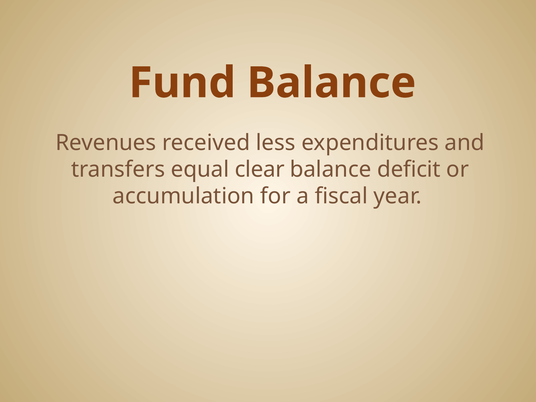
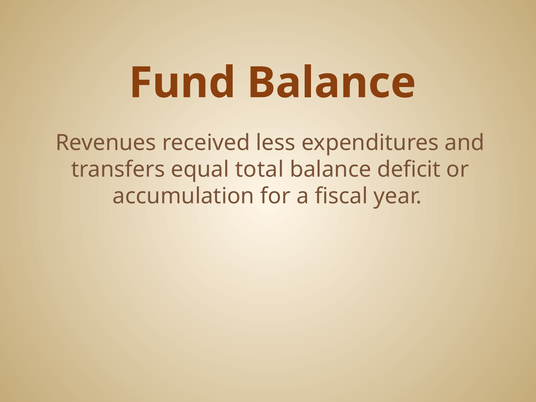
clear: clear -> total
